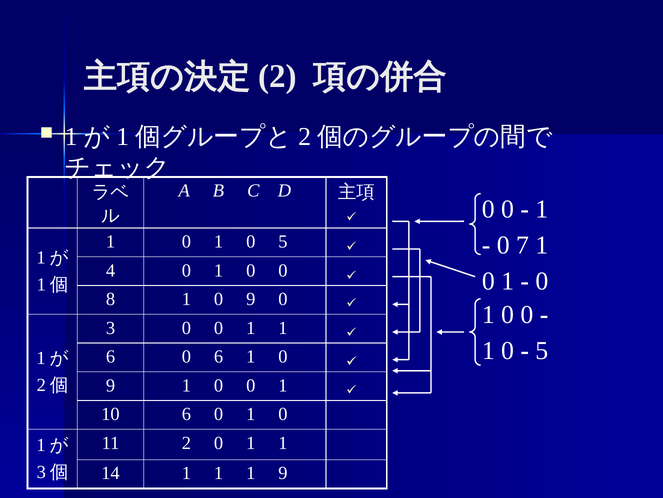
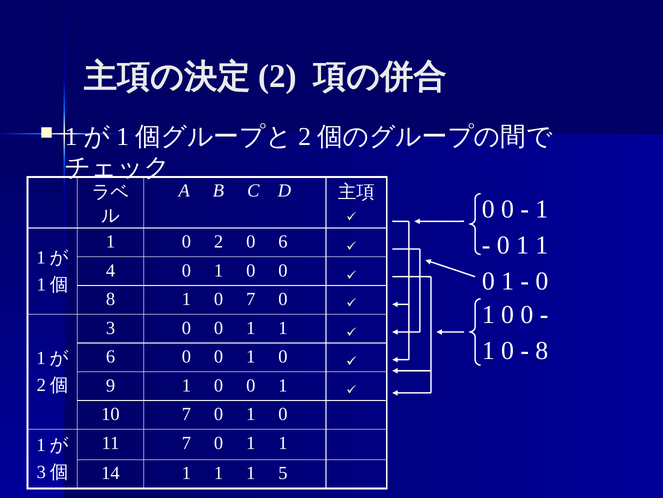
1 0 1: 1 -> 2
0 5: 5 -> 6
7 at (523, 245): 7 -> 1
8 1 0 9: 9 -> 7
5 at (542, 350): 5 -> 8
6 0 6: 6 -> 0
10 6: 6 -> 7
11 2: 2 -> 7
1 9: 9 -> 5
